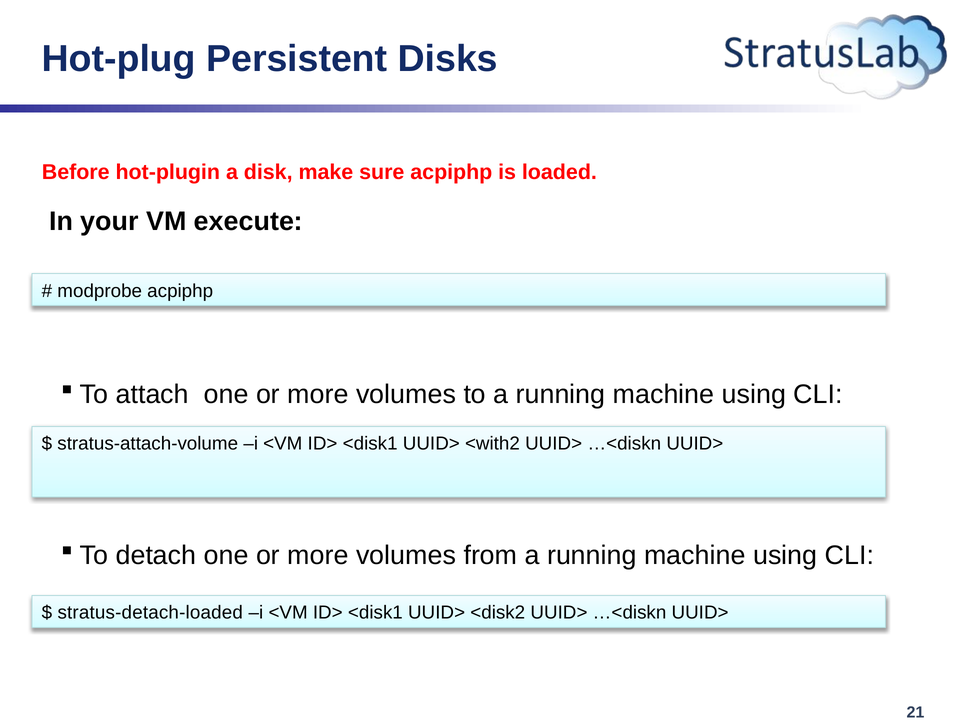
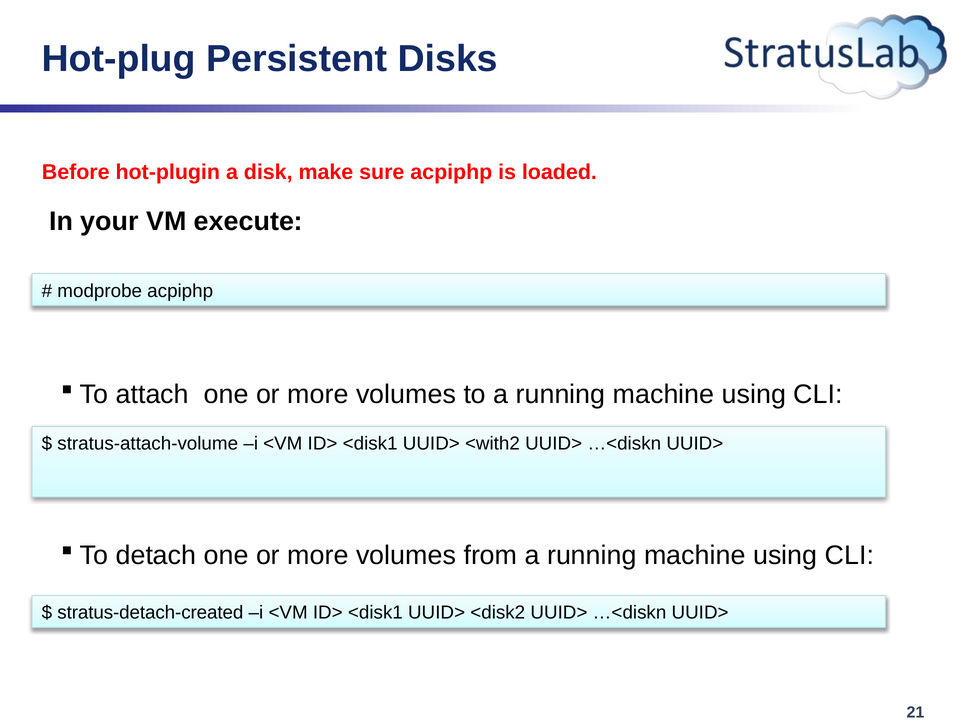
stratus-detach-loaded: stratus-detach-loaded -> stratus-detach-created
